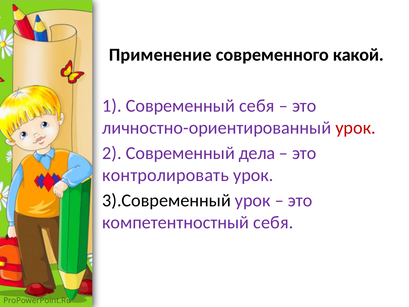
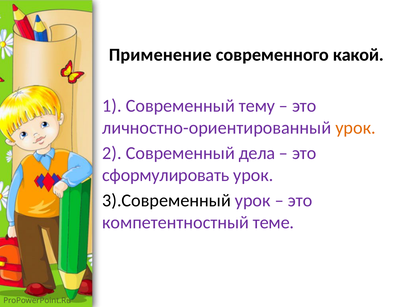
Современный себя: себя -> тему
урок at (356, 128) colour: red -> orange
контролировать: контролировать -> сформулировать
компетентностный себя: себя -> теме
